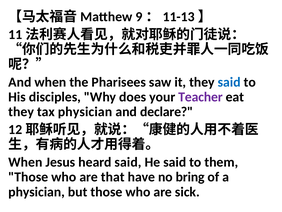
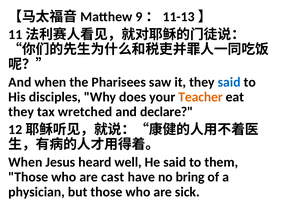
Teacher colour: purple -> orange
tax physician: physician -> wretched
heard said: said -> well
that: that -> cast
